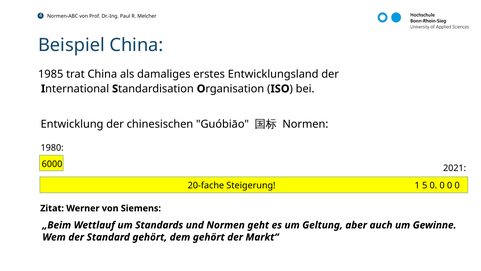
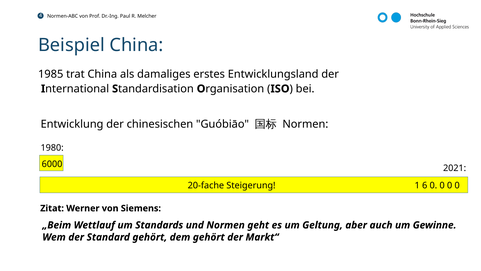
5: 5 -> 6
